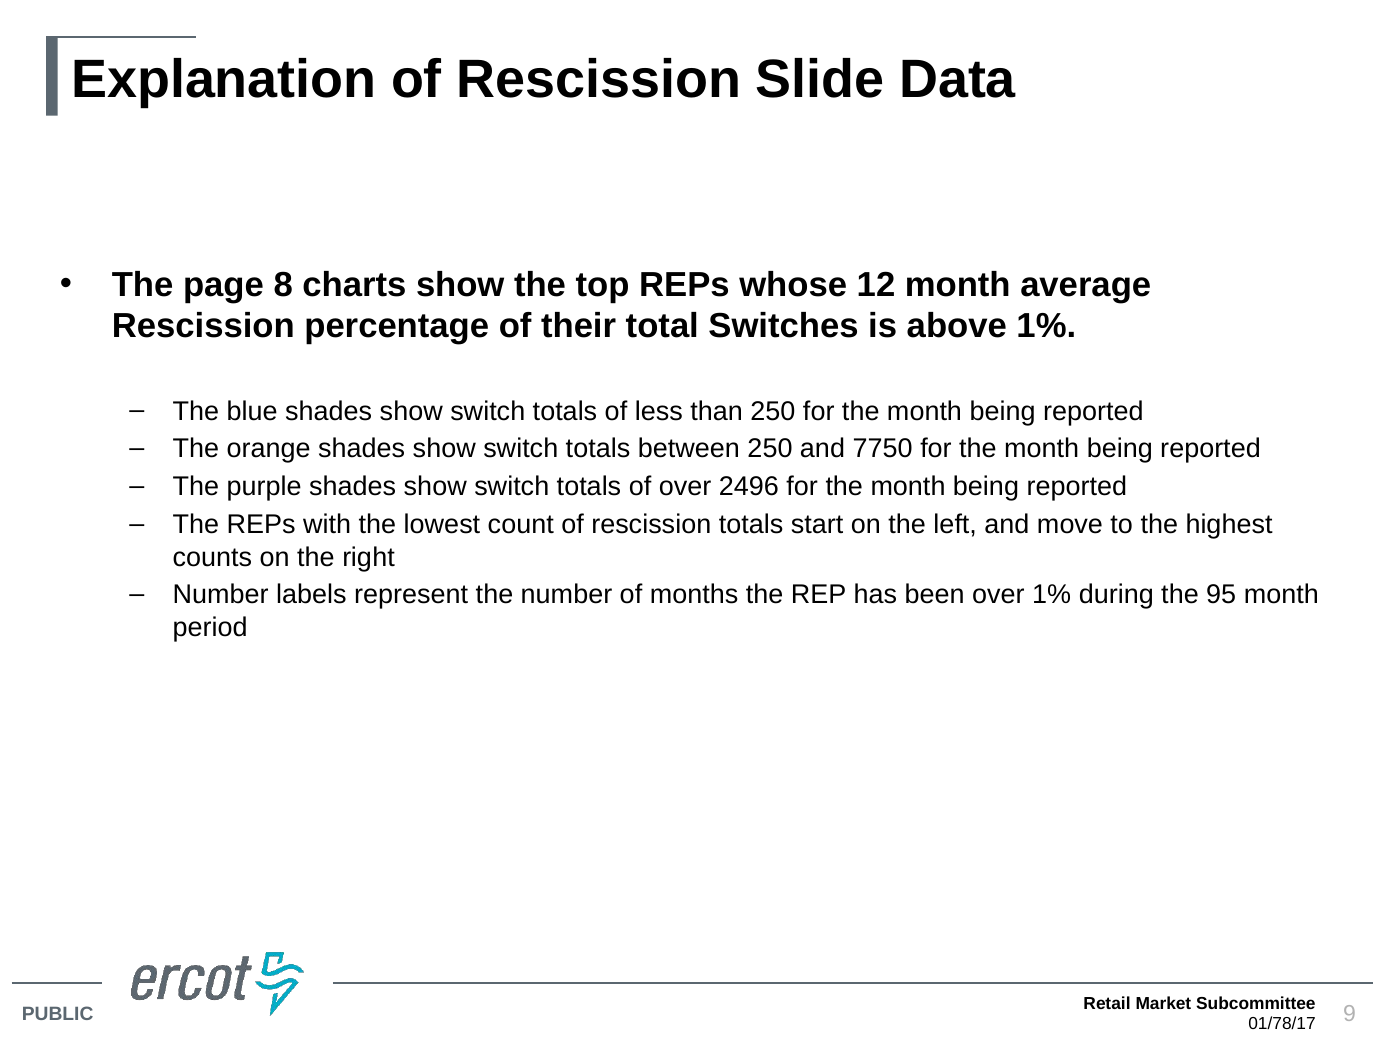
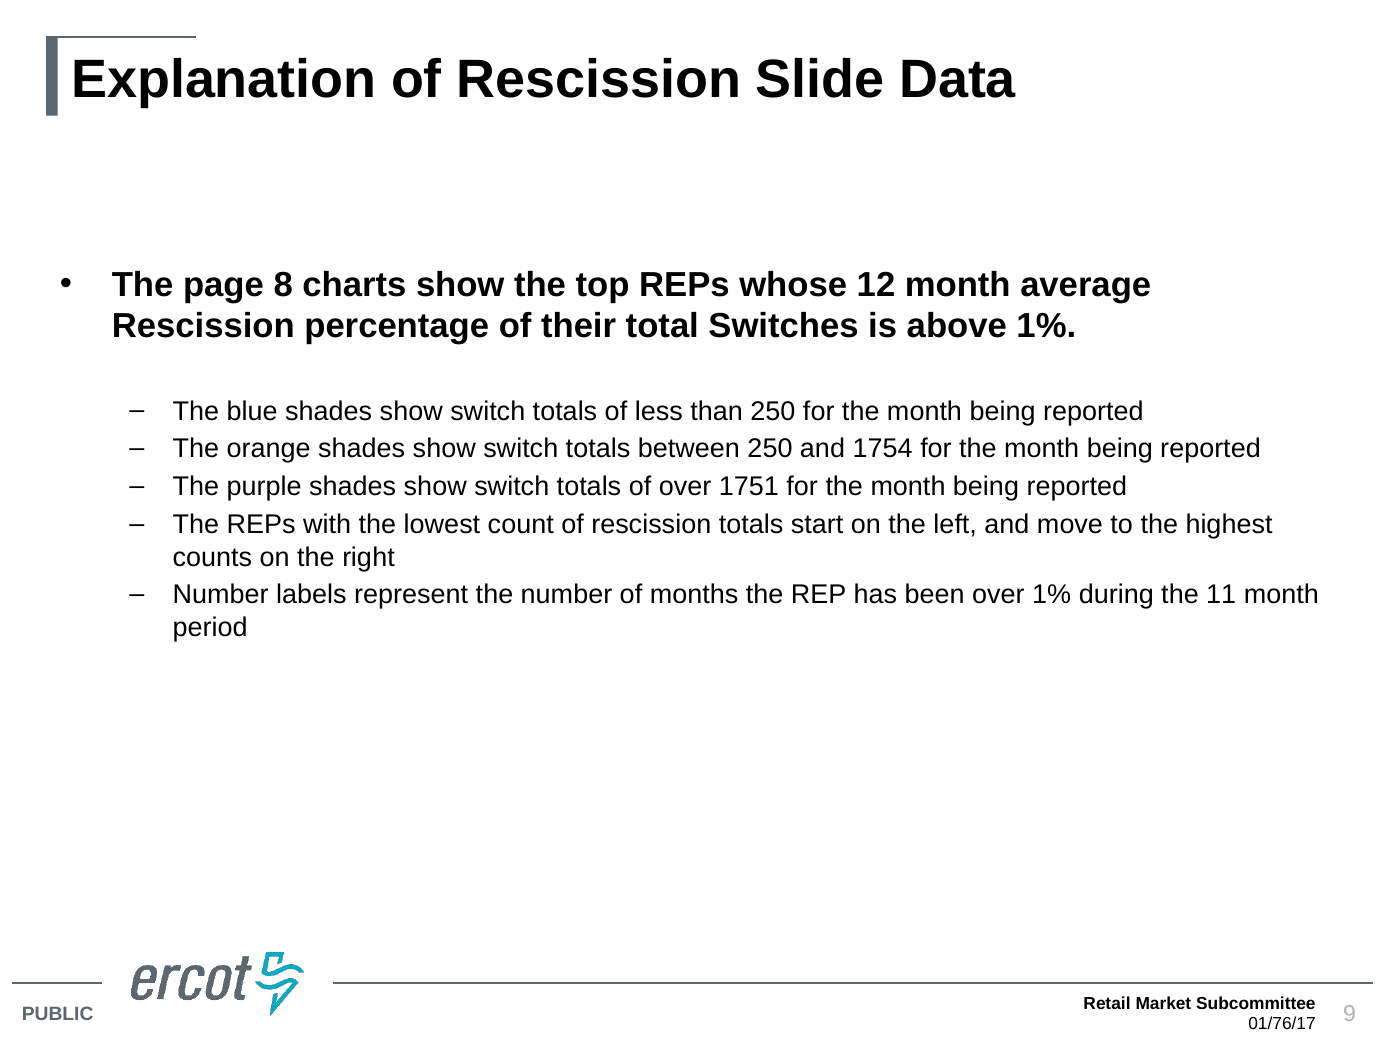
7750: 7750 -> 1754
2496: 2496 -> 1751
95: 95 -> 11
01/78/17: 01/78/17 -> 01/76/17
